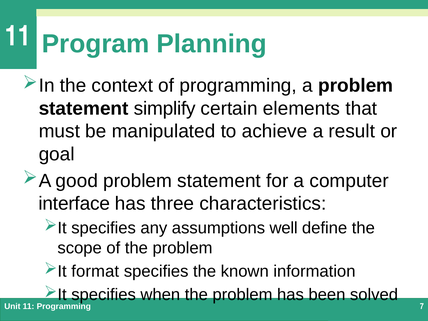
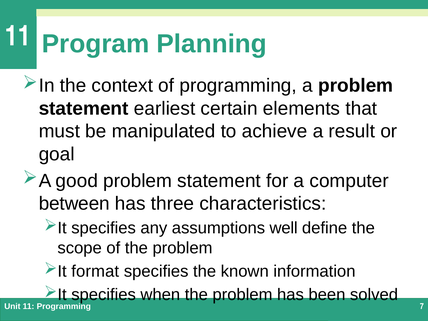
simplify: simplify -> earliest
interface: interface -> between
